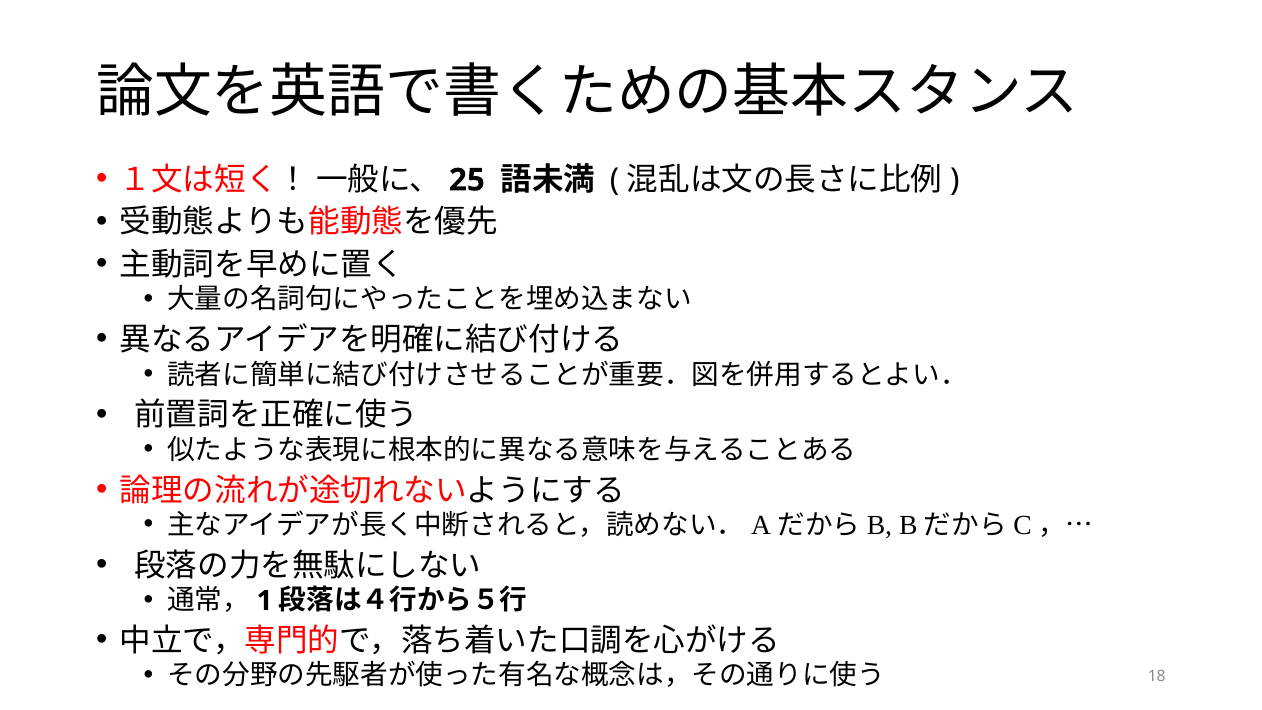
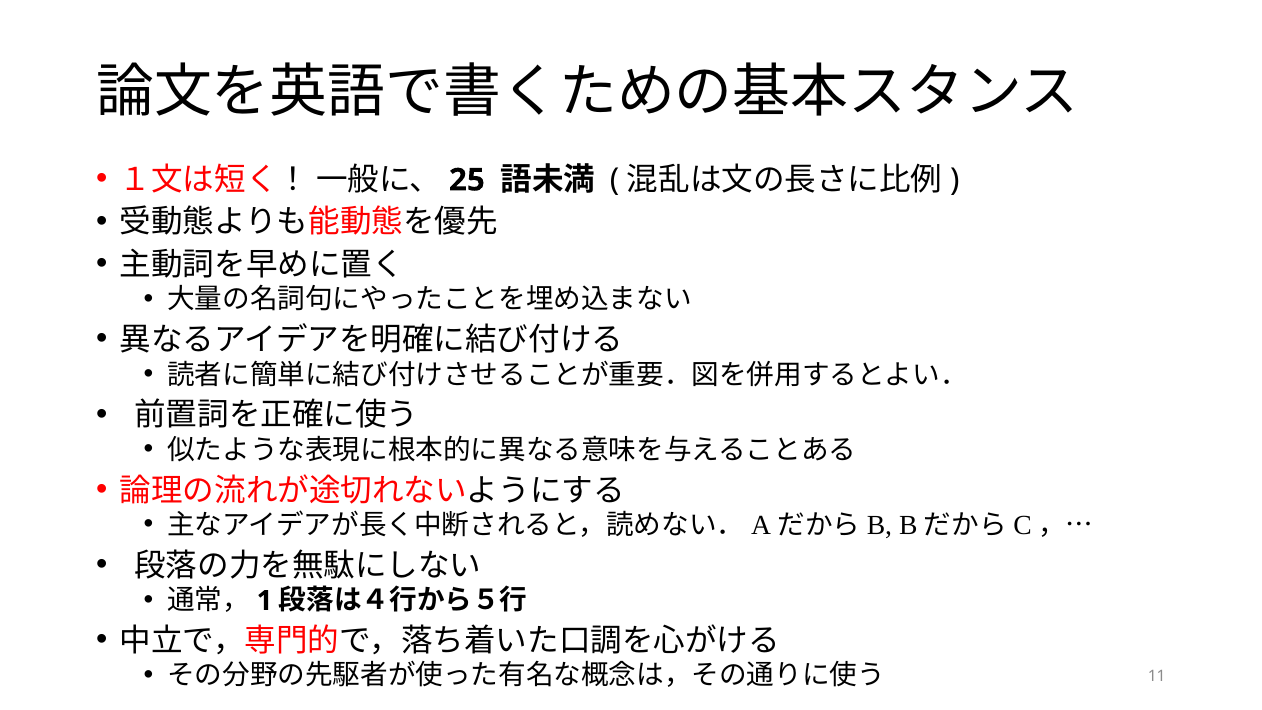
18: 18 -> 11
